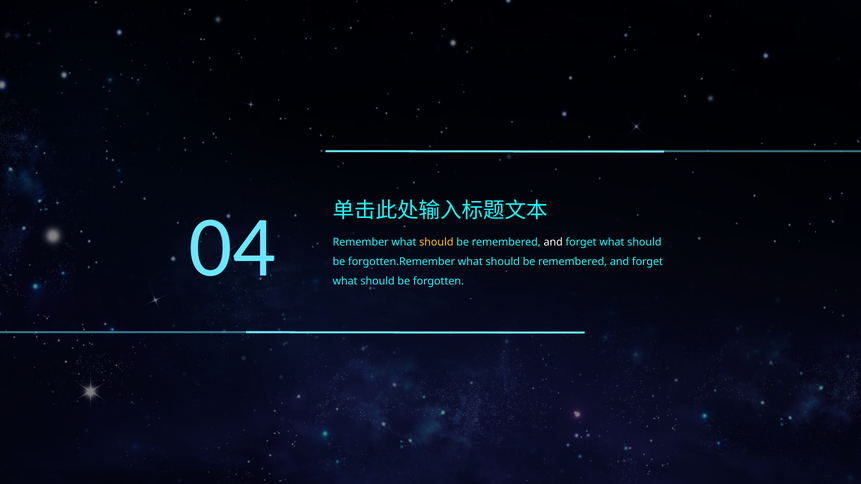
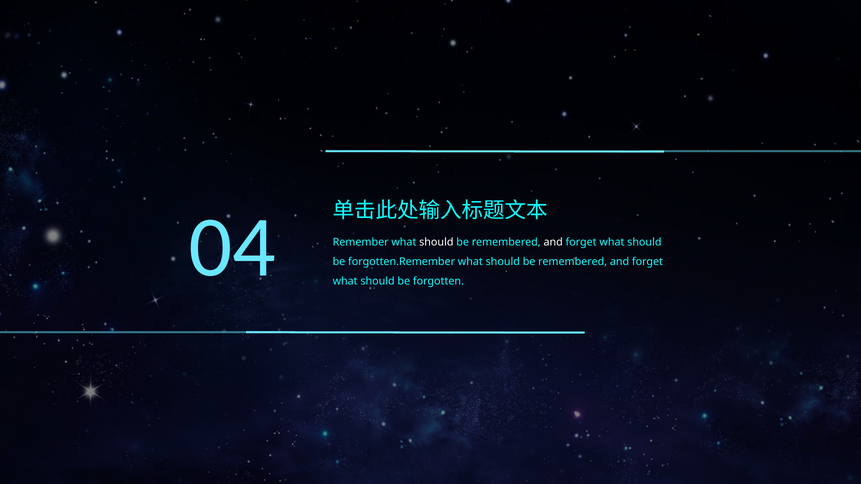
should at (436, 243) colour: yellow -> white
